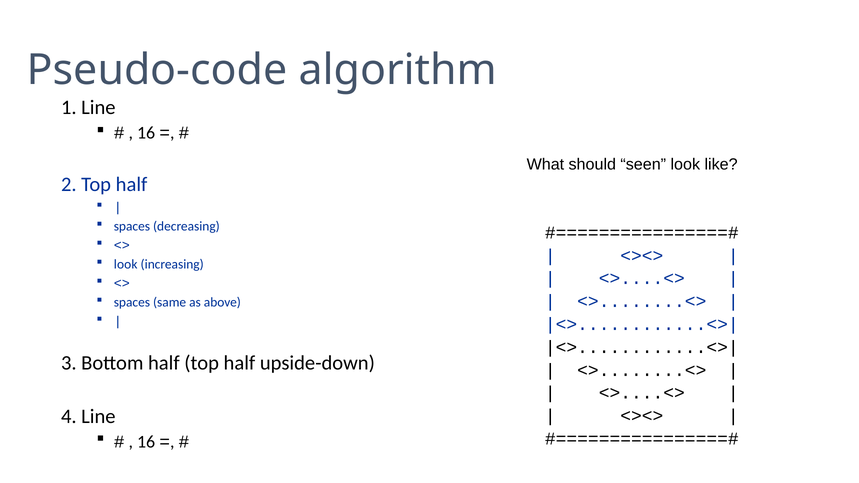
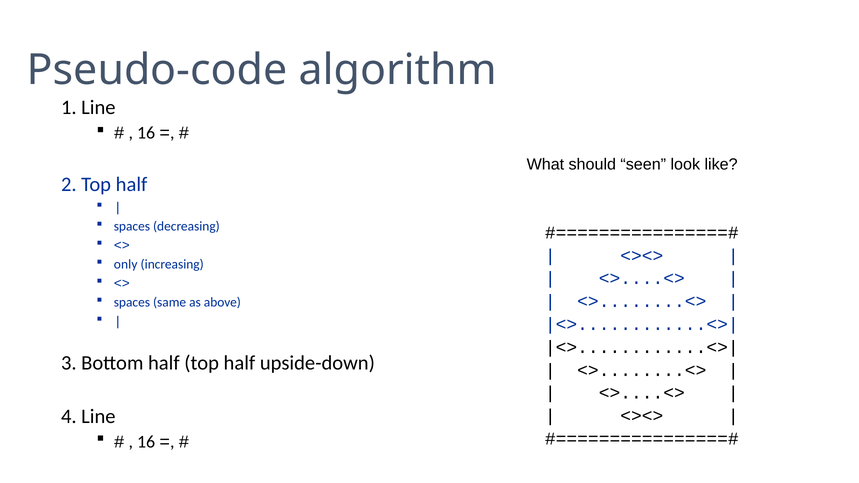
look at (126, 265): look -> only
